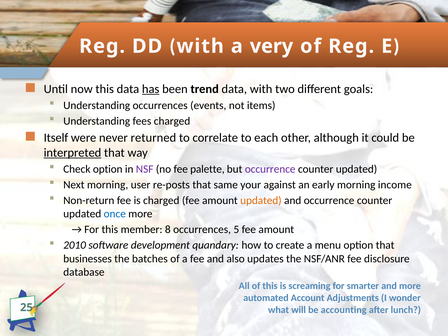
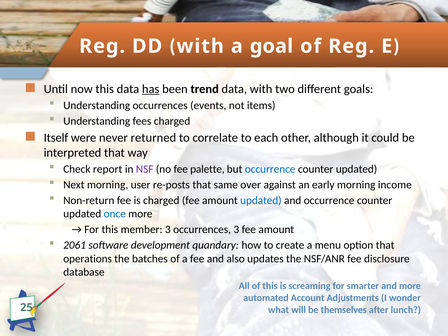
very: very -> goal
interpreted underline: present -> none
Check option: option -> report
occurrence at (270, 169) colour: purple -> blue
your: your -> over
updated at (261, 200) colour: orange -> blue
member 8: 8 -> 3
occurrences 5: 5 -> 3
2010: 2010 -> 2061
businesses: businesses -> operations
accounting: accounting -> themselves
